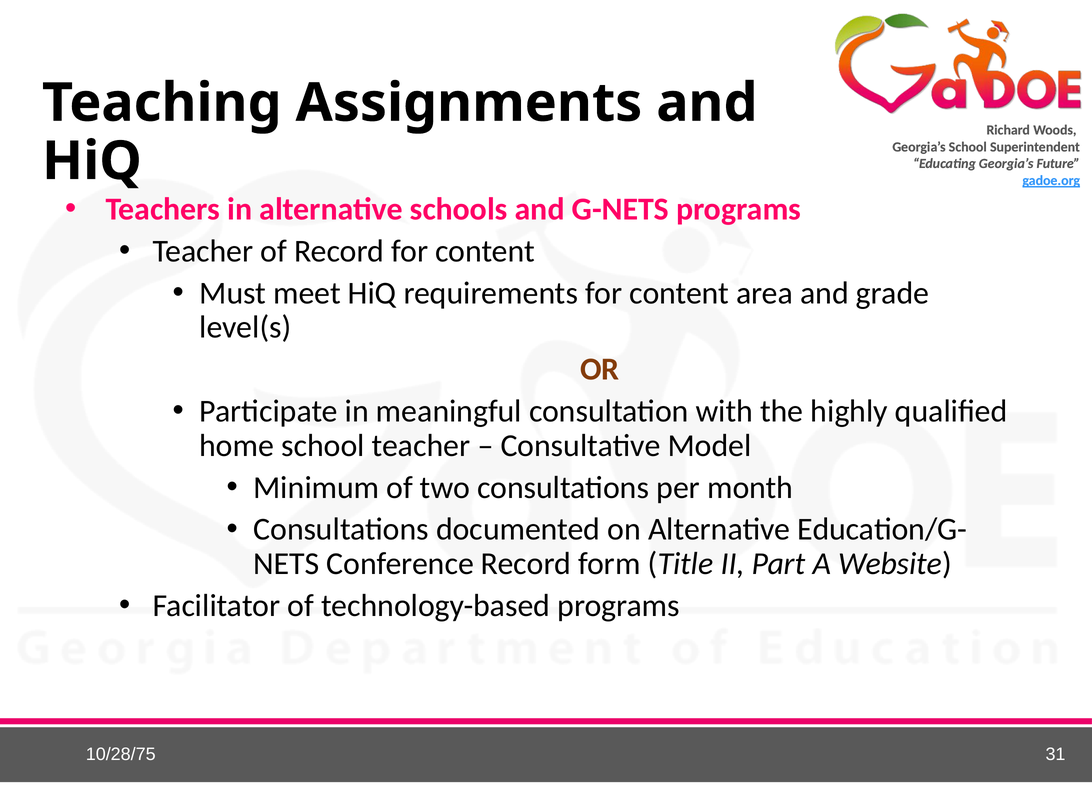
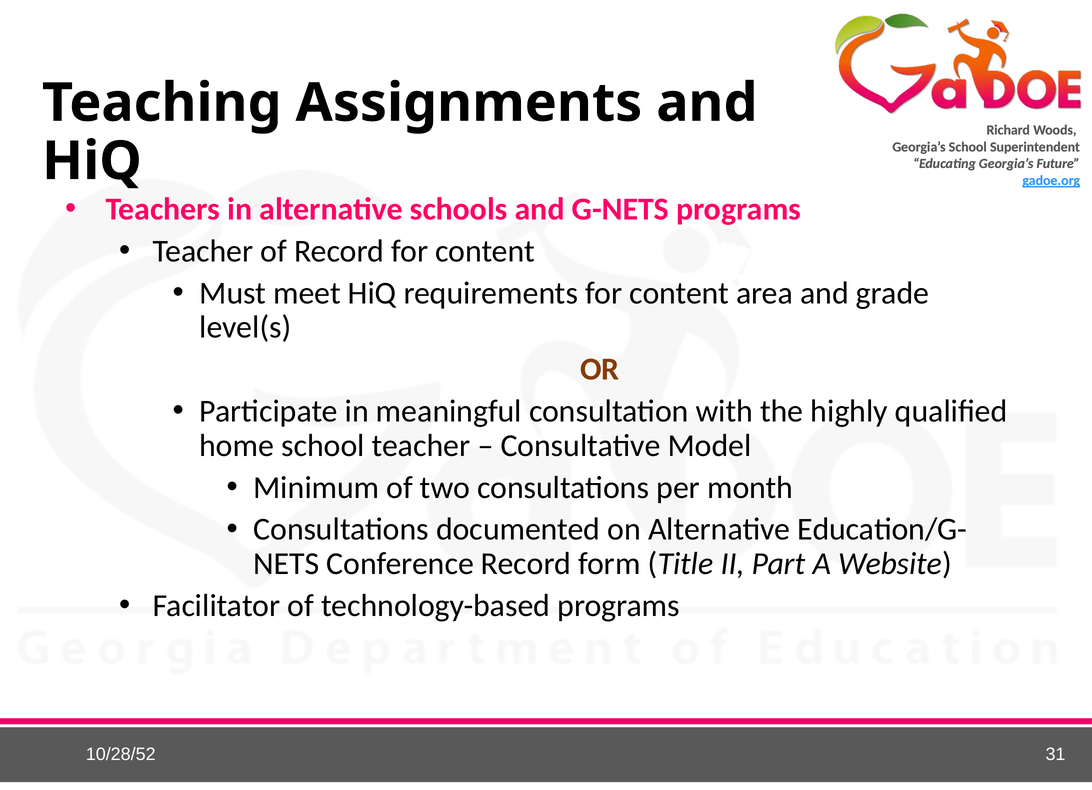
10/28/75: 10/28/75 -> 10/28/52
